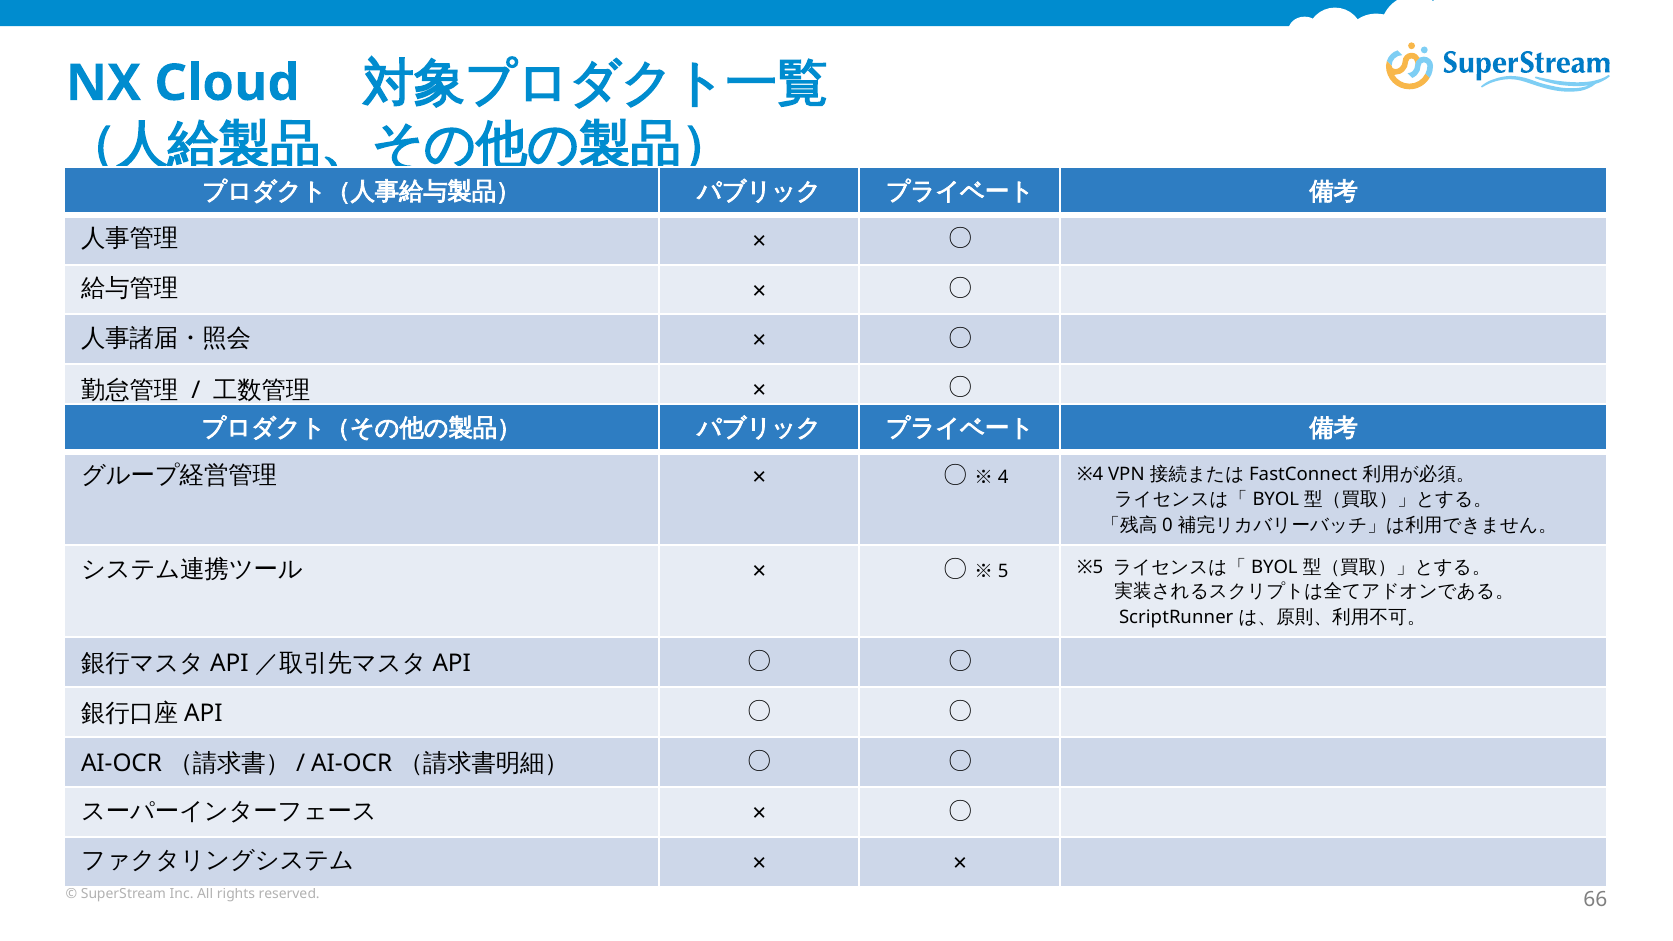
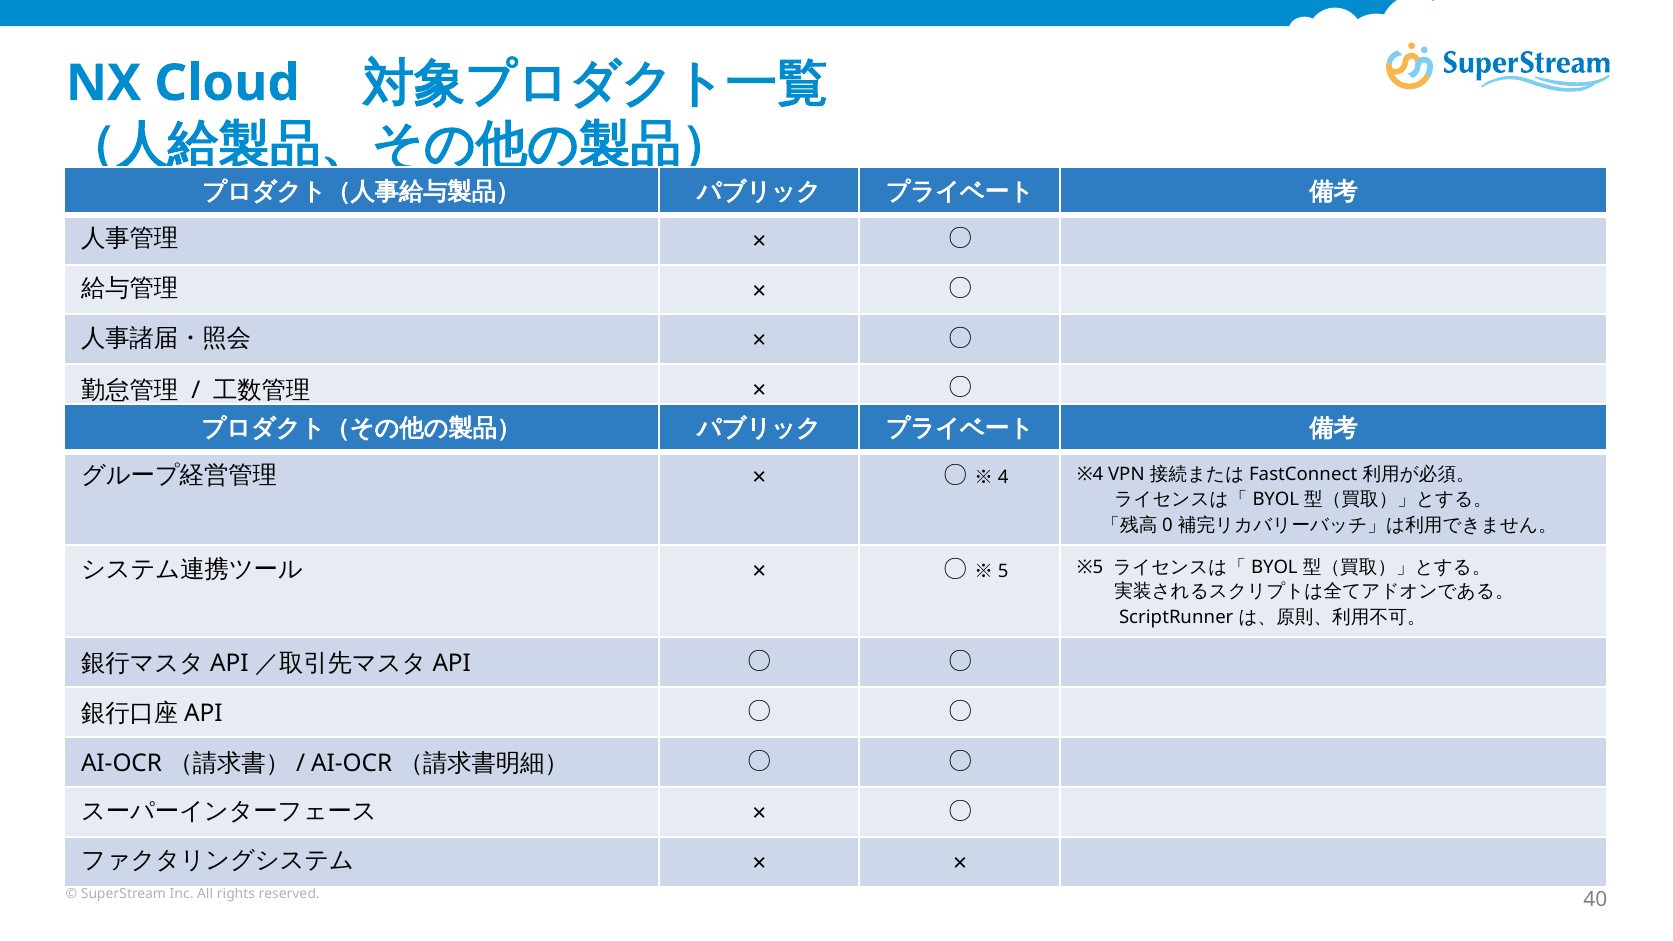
66: 66 -> 40
